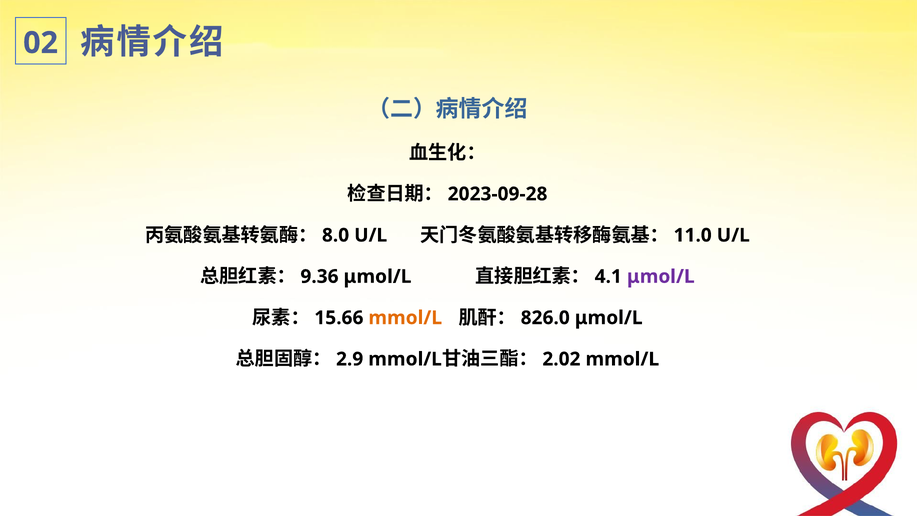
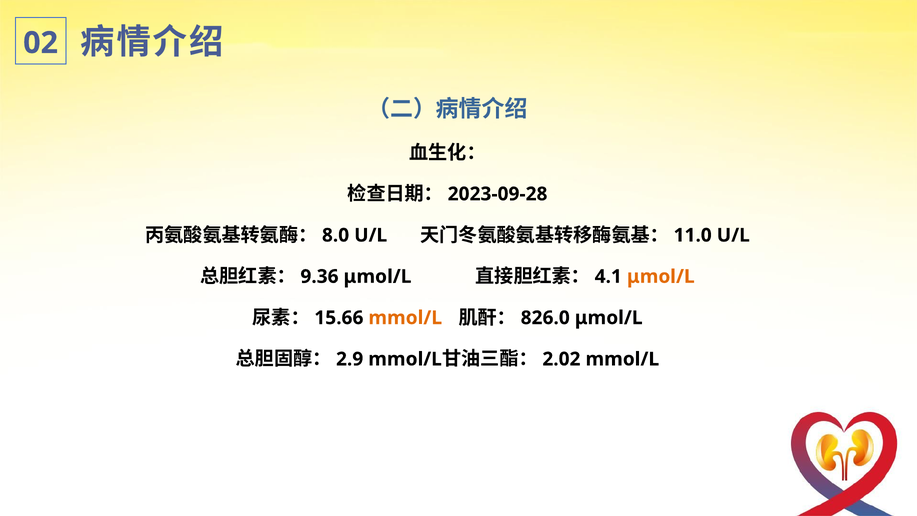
μmol/L at (661, 276) colour: purple -> orange
